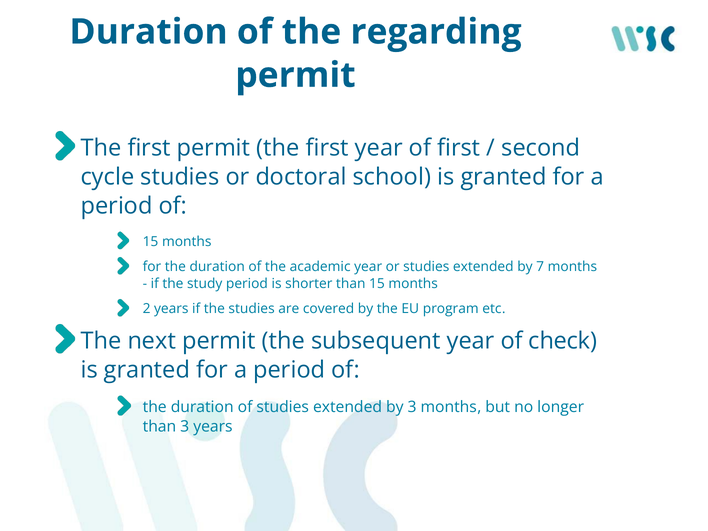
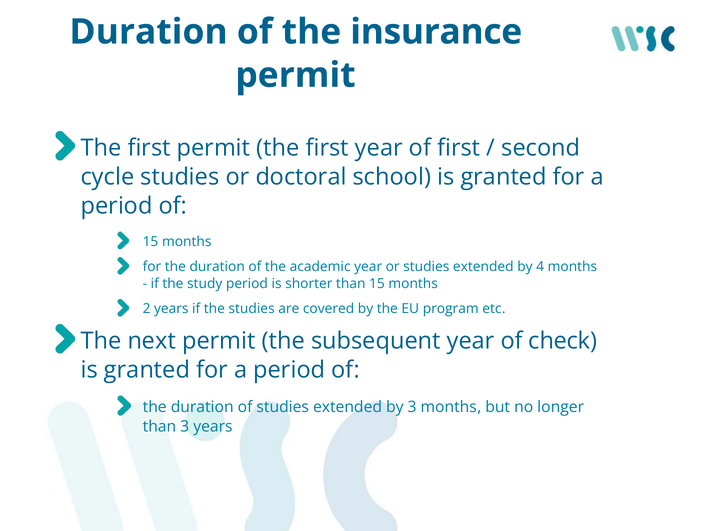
regarding: regarding -> insurance
7: 7 -> 4
